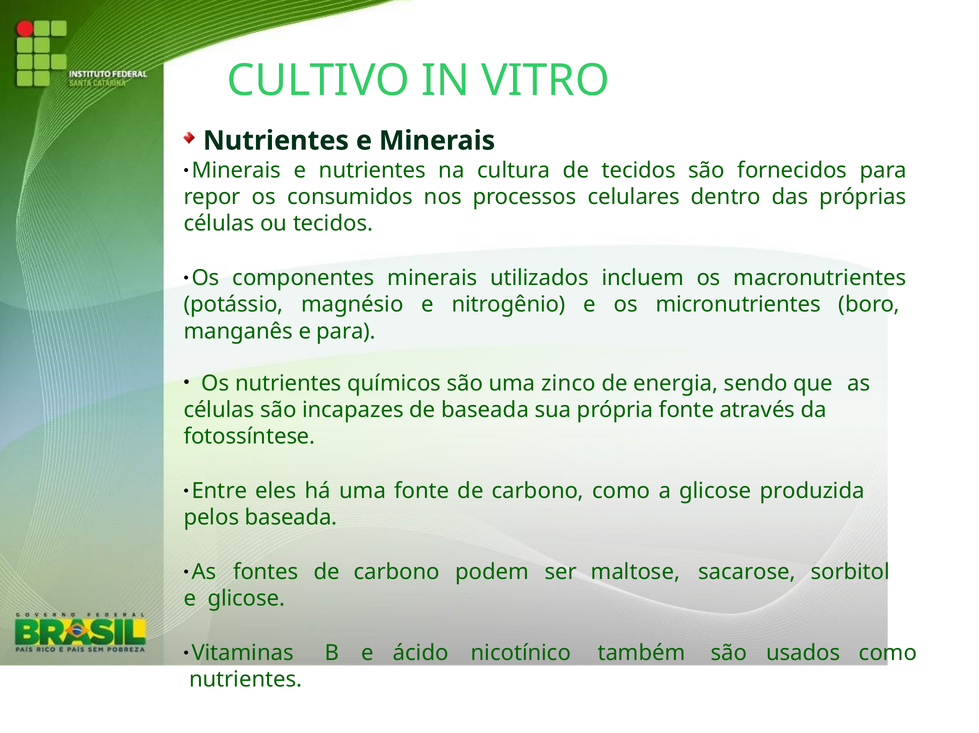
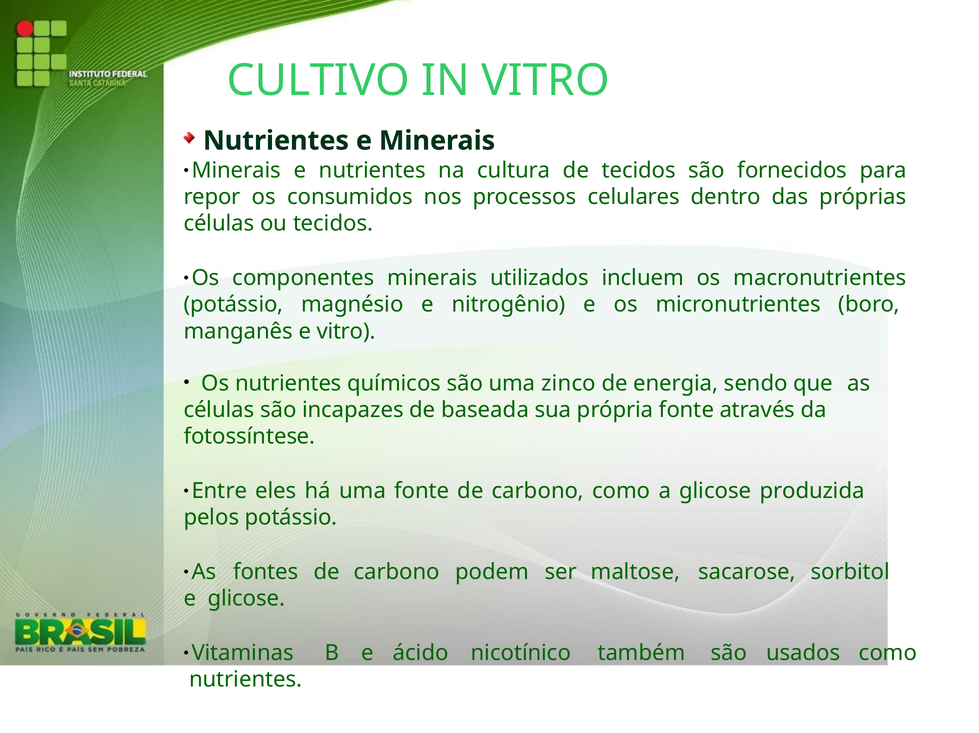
e para: para -> vitro
pelos baseada: baseada -> potássio
